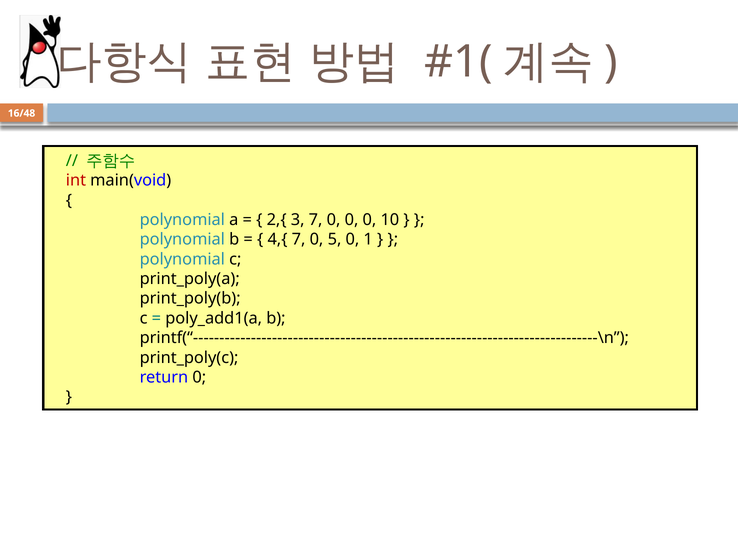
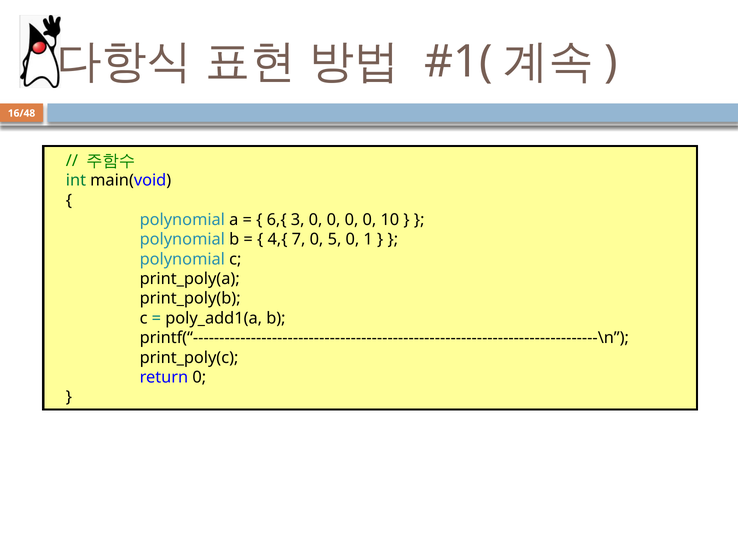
int colour: red -> green
2,{: 2,{ -> 6,{
3 7: 7 -> 0
